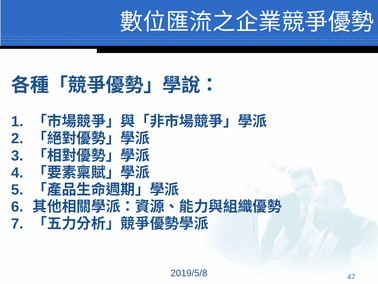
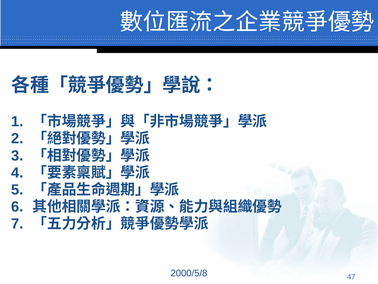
2019/5/8: 2019/5/8 -> 2000/5/8
